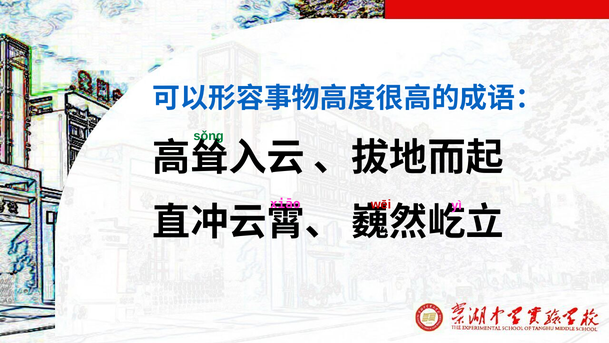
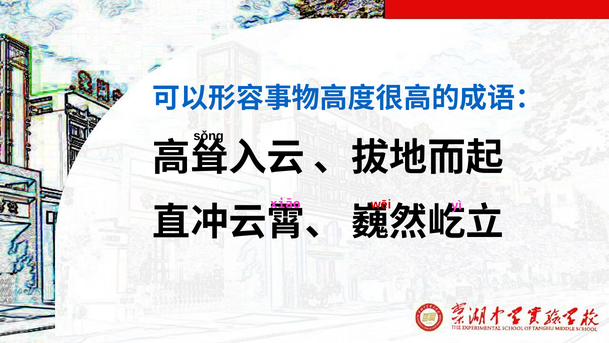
sǒng colour: green -> black
